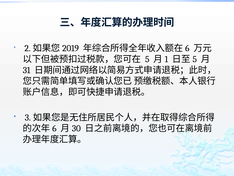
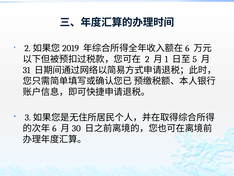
5: 5 -> 2
